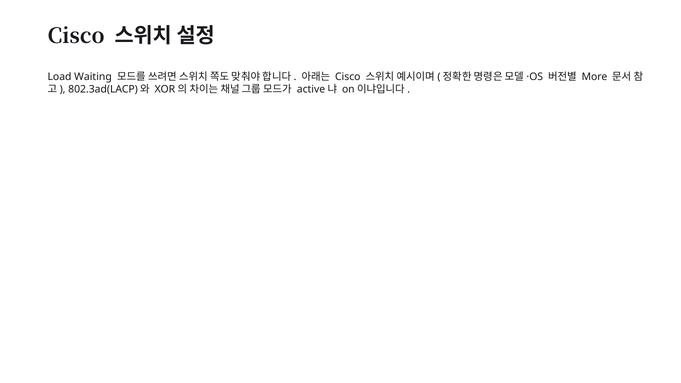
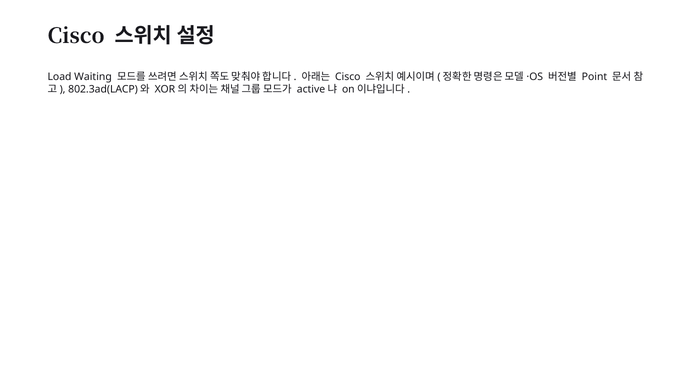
More: More -> Point
